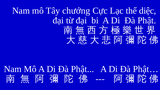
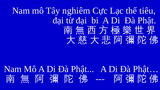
chướng: chướng -> nghiêm
diệc: diệc -> tiêu
